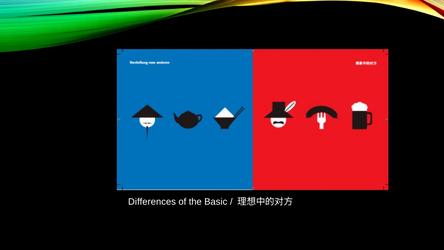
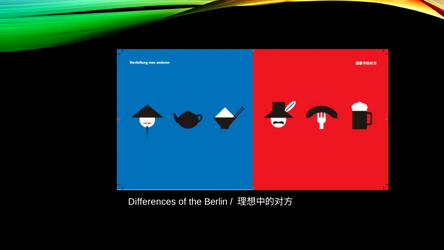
Basic: Basic -> Berlin
